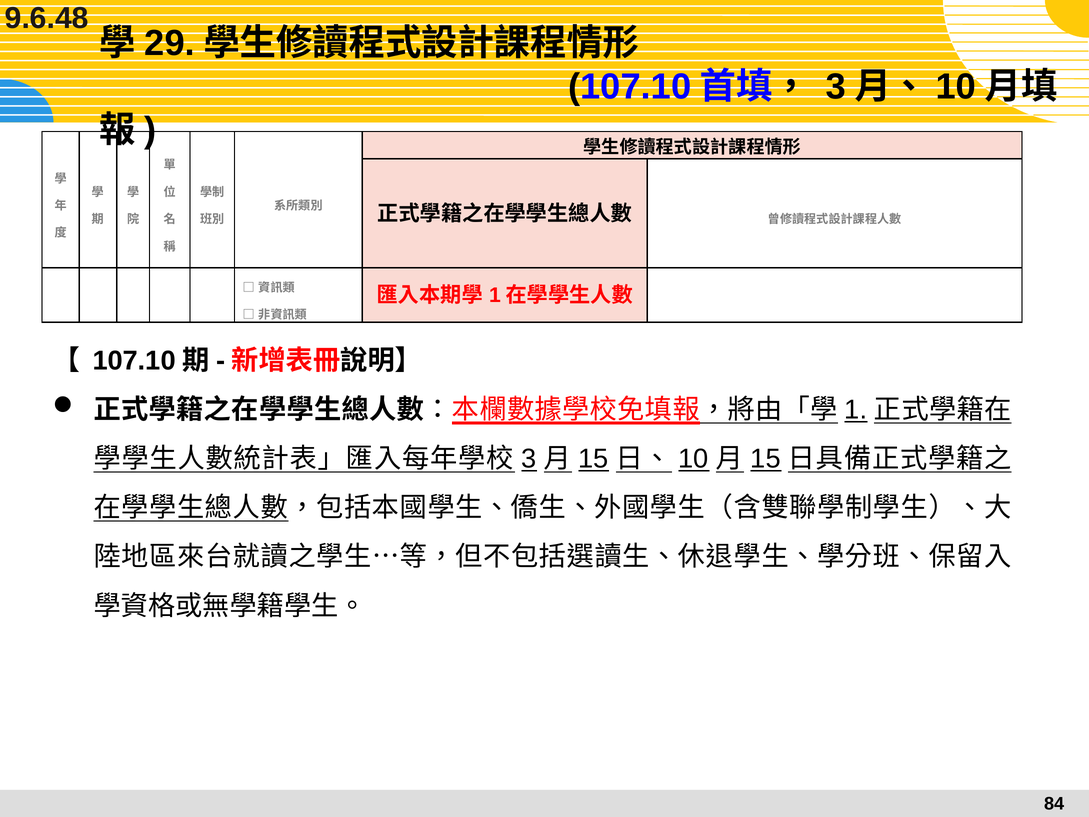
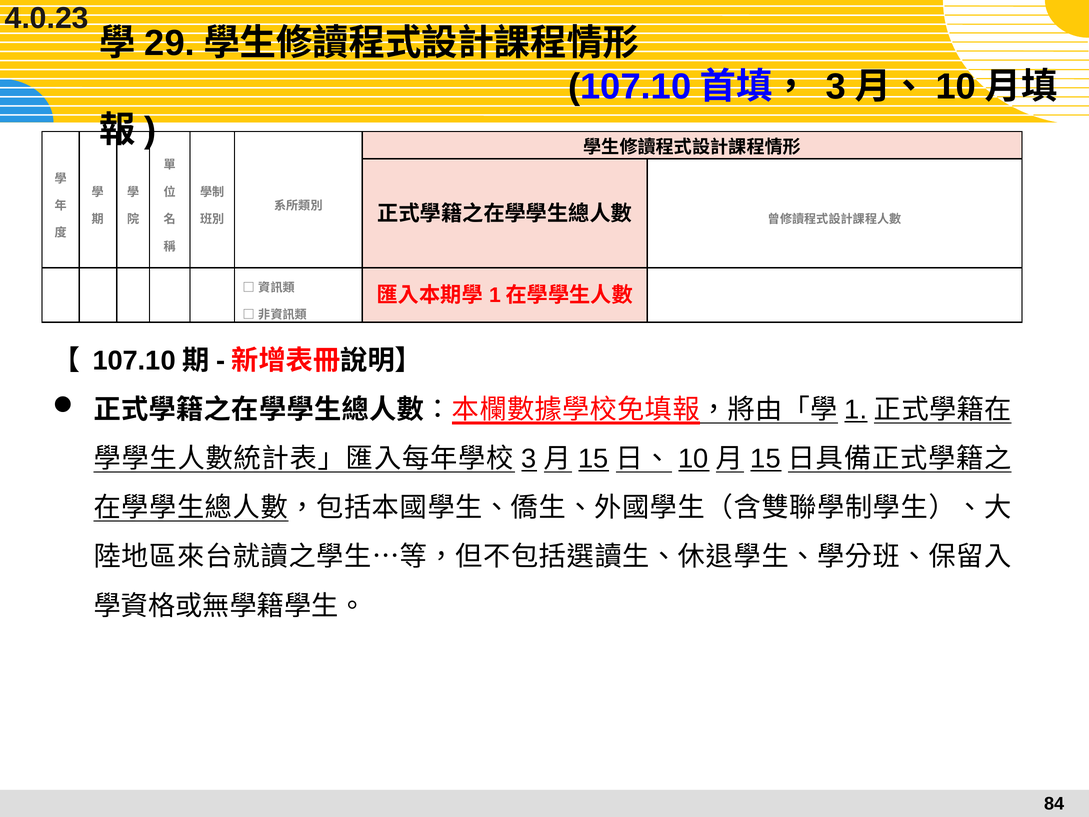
9.6.48: 9.6.48 -> 4.0.23
